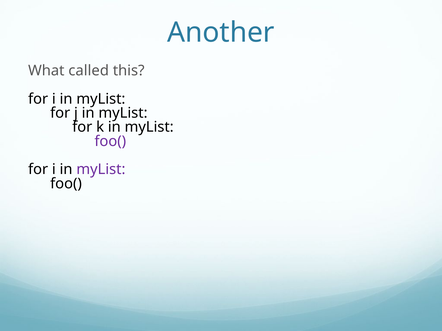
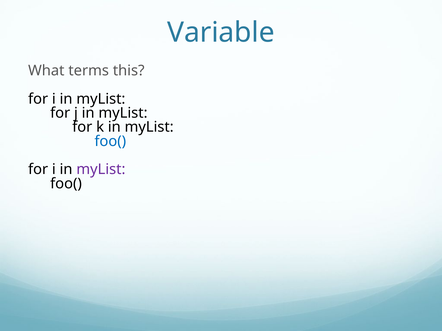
Another: Another -> Variable
called: called -> terms
foo( at (110, 141) colour: purple -> blue
